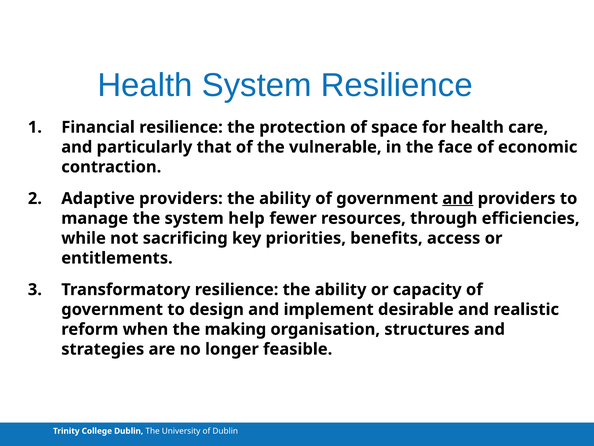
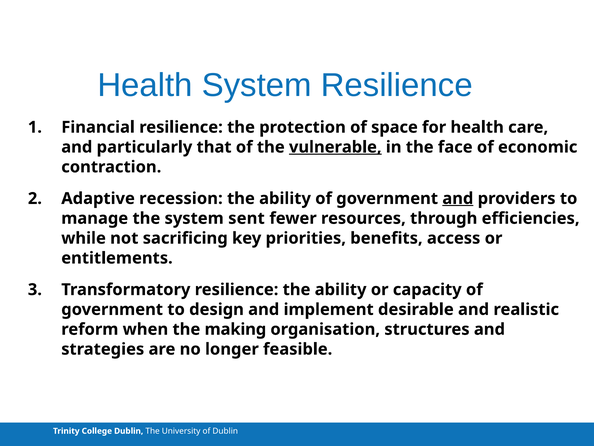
vulnerable underline: none -> present
Adaptive providers: providers -> recession
help: help -> sent
